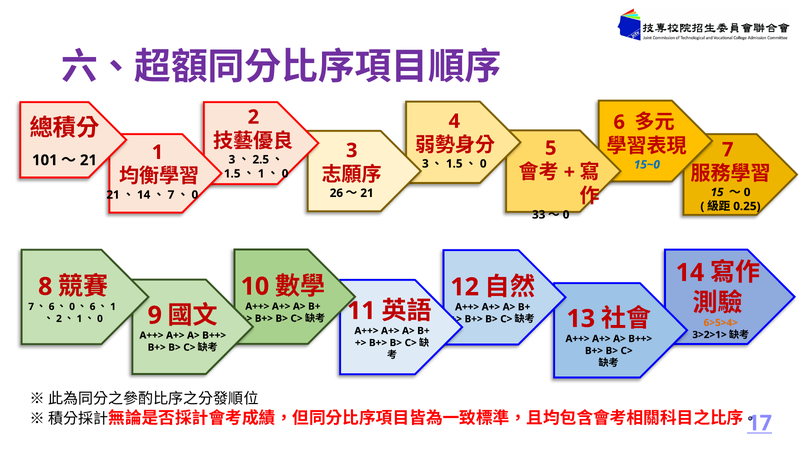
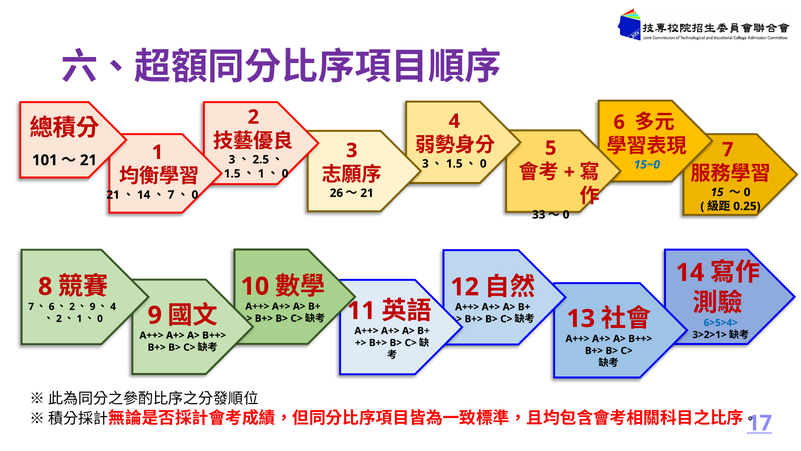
0 at (72, 306): 0 -> 2
6 at (93, 306): 6 -> 9
1 at (113, 306): 1 -> 4
6>5>4> colour: orange -> blue
